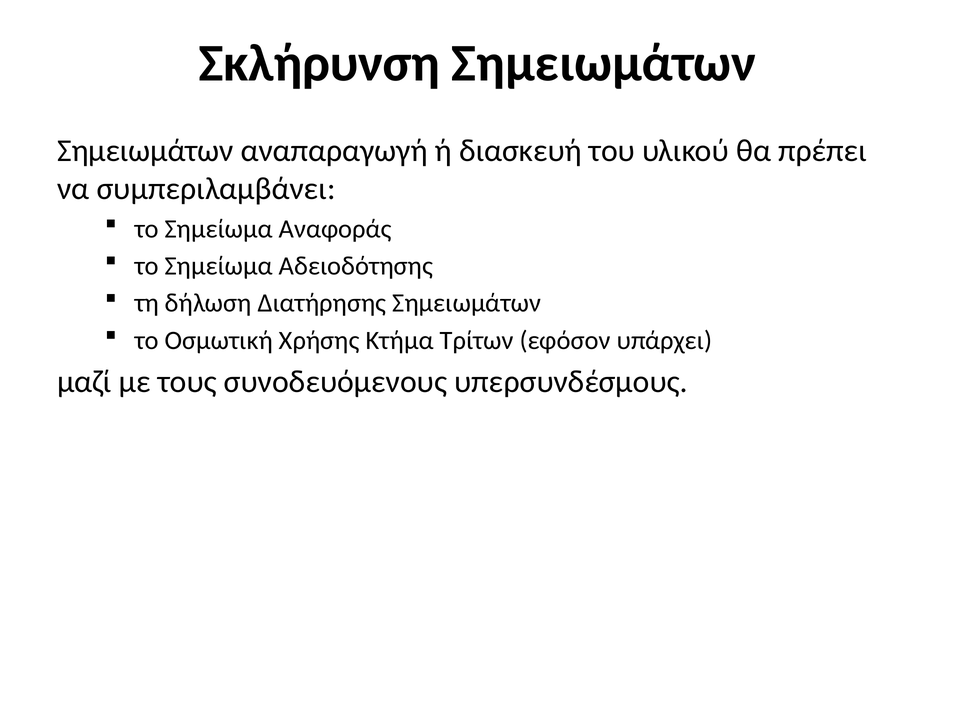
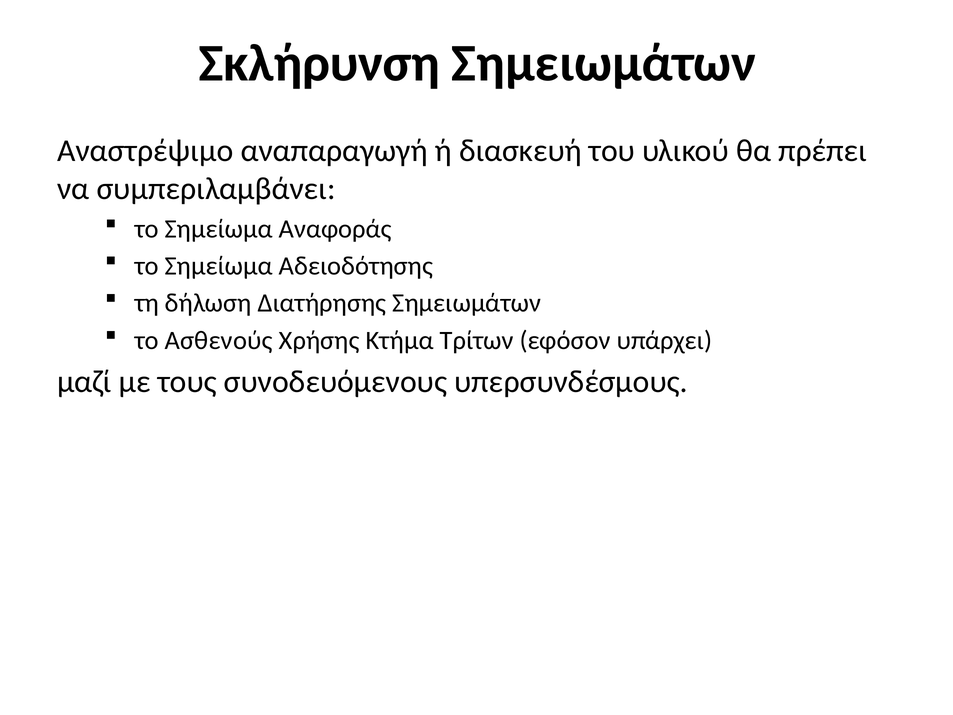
Σημειωμάτων at (145, 151): Σημειωμάτων -> Αναστρέψιμο
Οσμωτική: Οσμωτική -> Ασθενούς
